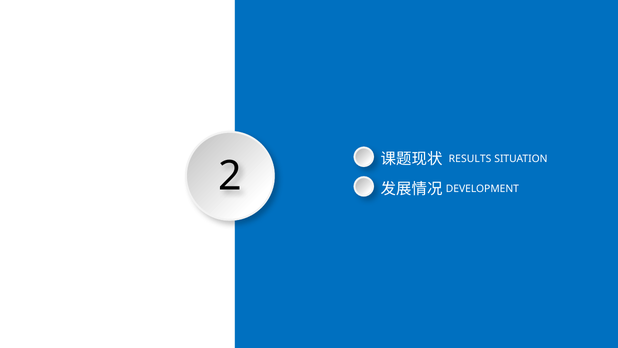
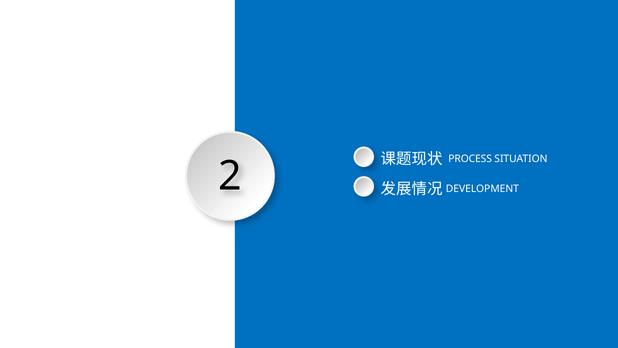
RESULTS: RESULTS -> PROCESS
